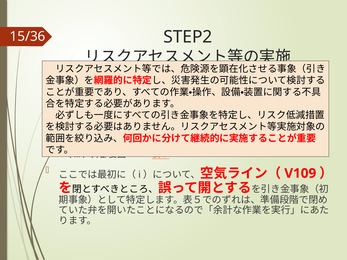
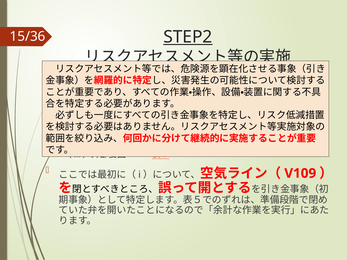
STEP2 underline: none -> present
